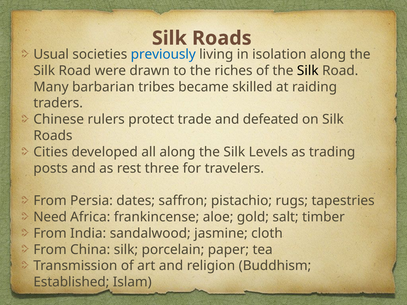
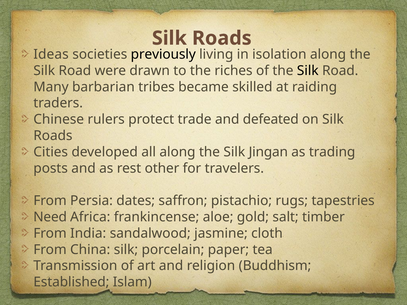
Usual: Usual -> Ideas
previously colour: blue -> black
Levels: Levels -> Jingan
three: three -> other
